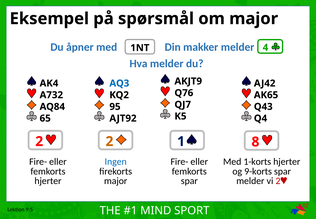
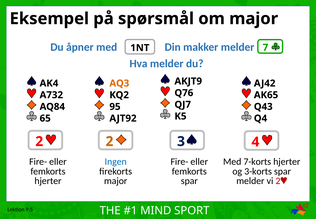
4: 4 -> 7
AQ3 colour: blue -> orange
1: 1 -> 3
8: 8 -> 4
1-korts: 1-korts -> 7-korts
9-korts: 9-korts -> 3-korts
